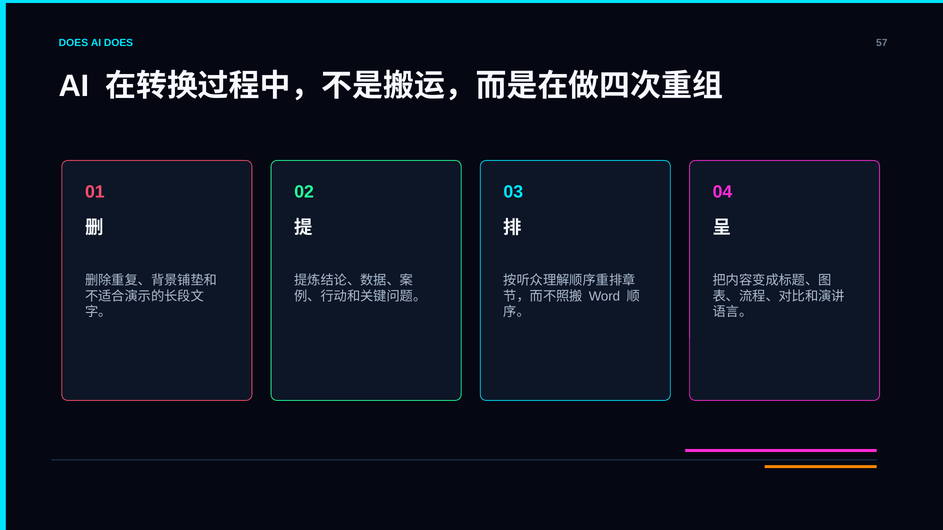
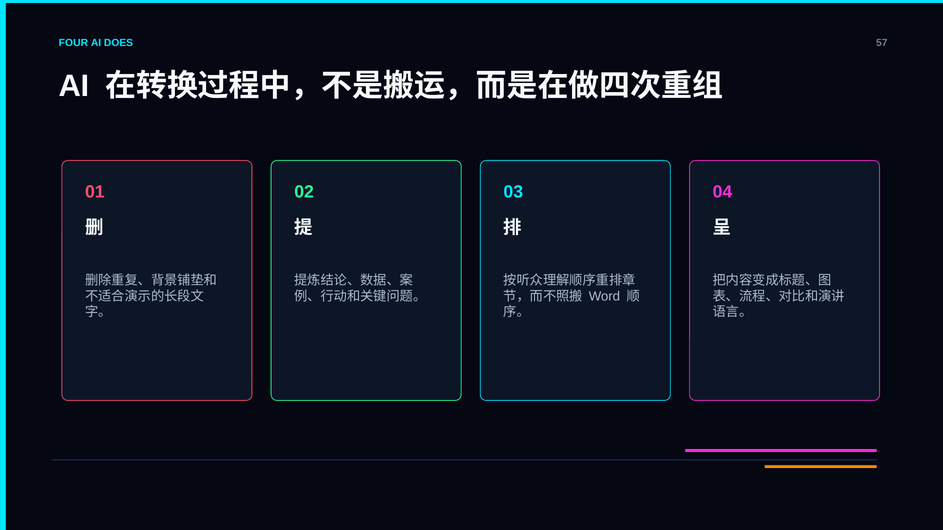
DOES at (73, 43): DOES -> FOUR
